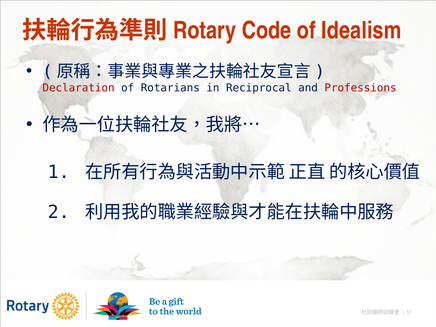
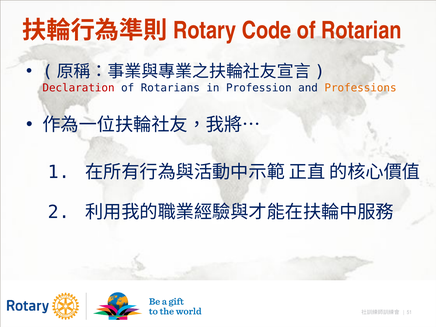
Idealism: Idealism -> Rotarian
Reciprocal: Reciprocal -> Profession
Professions colour: red -> orange
